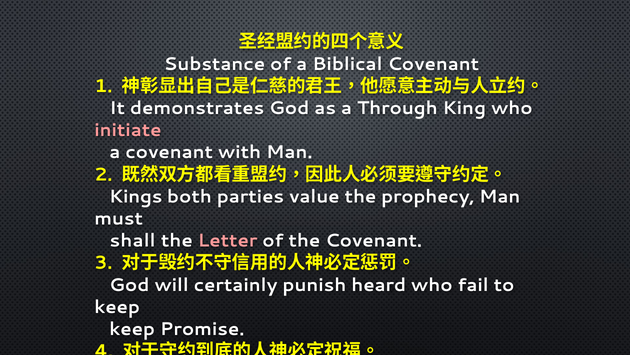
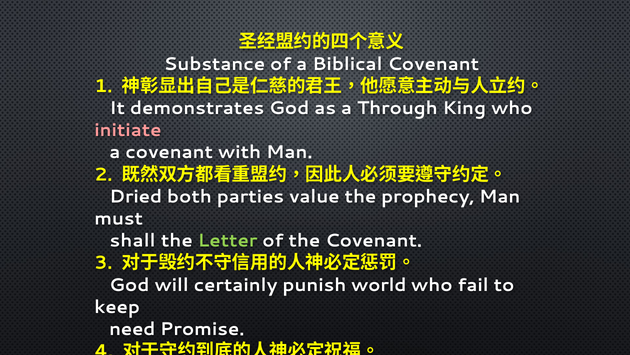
Kings: Kings -> Dried
Letter colour: pink -> light green
heard: heard -> world
keep at (132, 329): keep -> need
